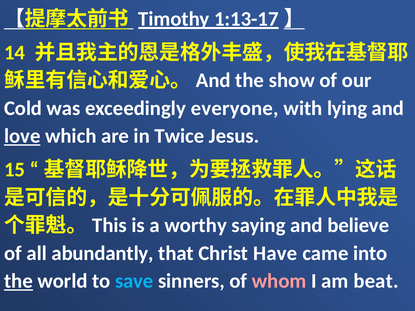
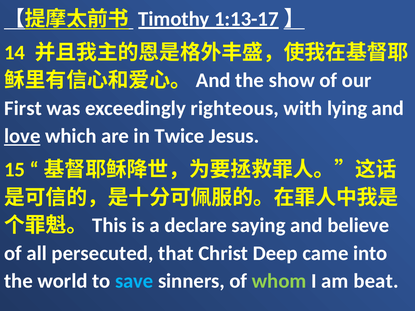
Cold: Cold -> First
everyone: everyone -> righteous
worthy: worthy -> declare
abundantly: abundantly -> persecuted
Have: Have -> Deep
the at (19, 281) underline: present -> none
whom colour: pink -> light green
